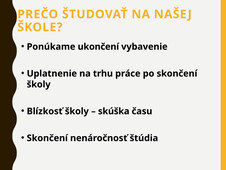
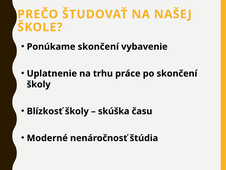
Ponúkame ukončení: ukončení -> skončení
Skončení at (47, 138): Skončení -> Moderné
